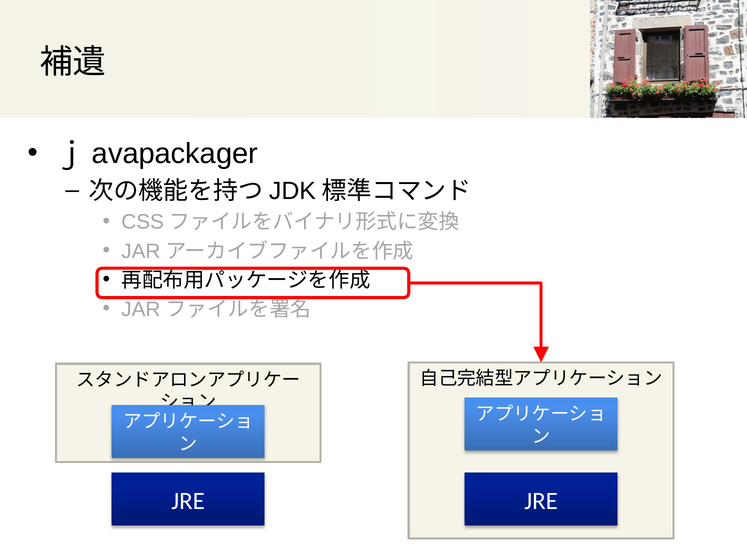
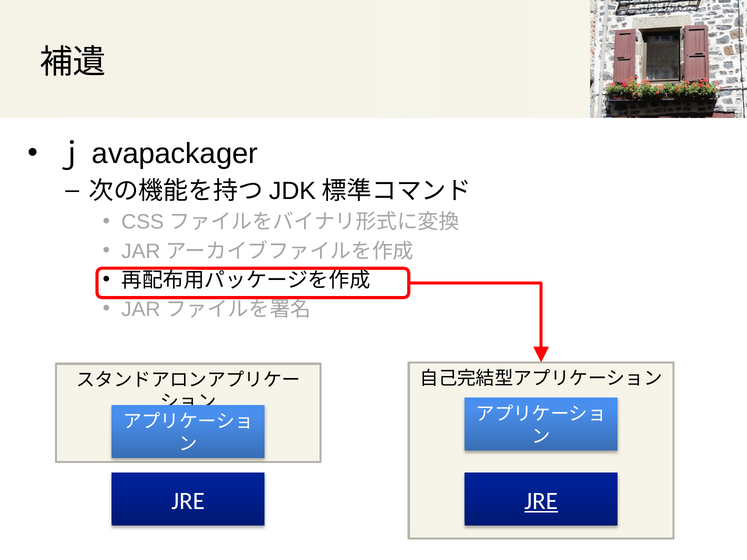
JRE at (541, 501) underline: none -> present
